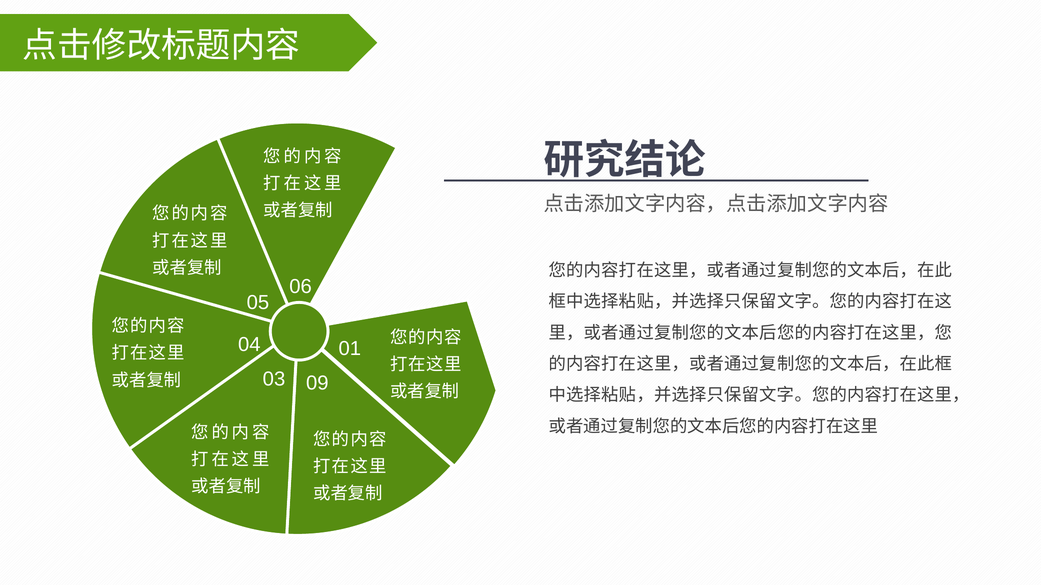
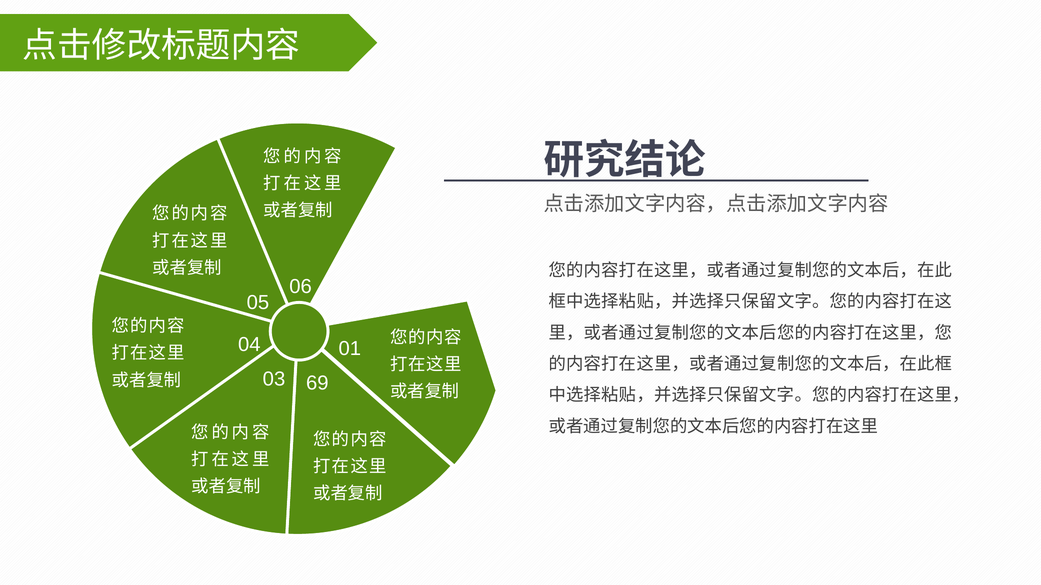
09: 09 -> 69
